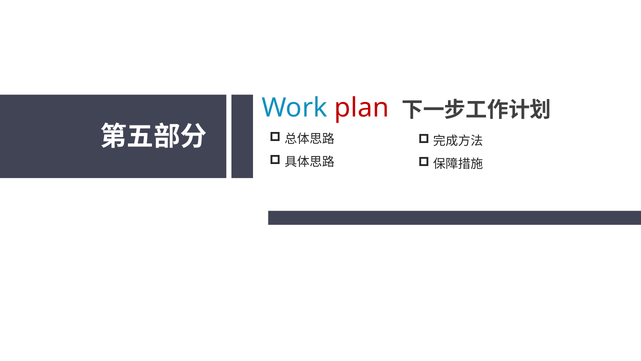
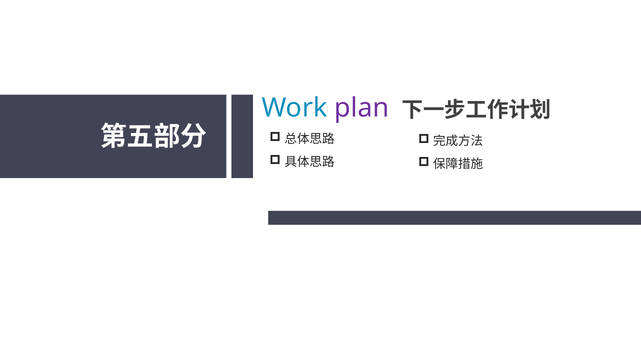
plan colour: red -> purple
